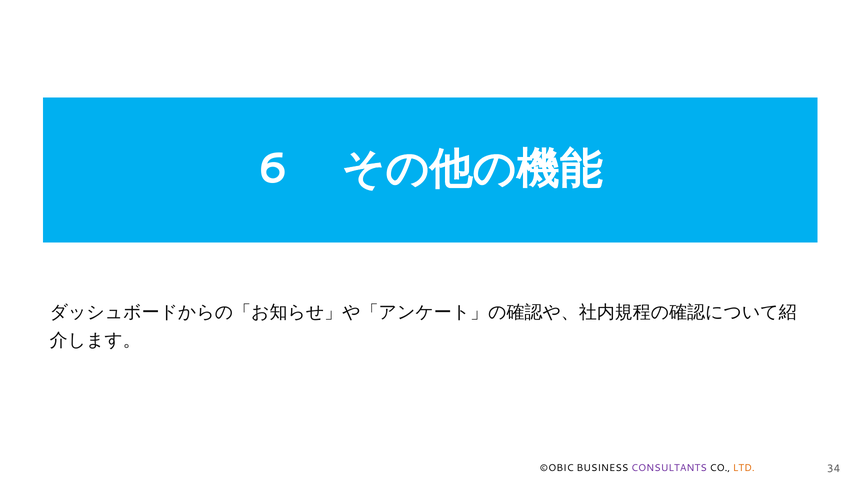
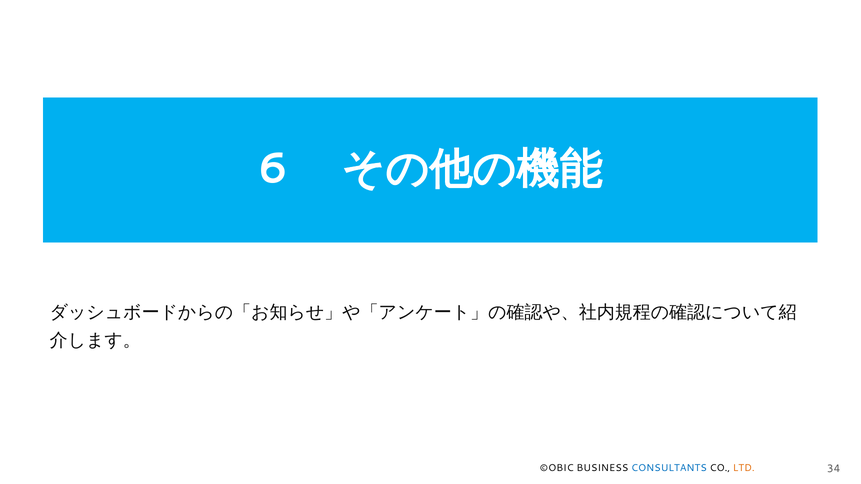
CONSULTANTS colour: purple -> blue
